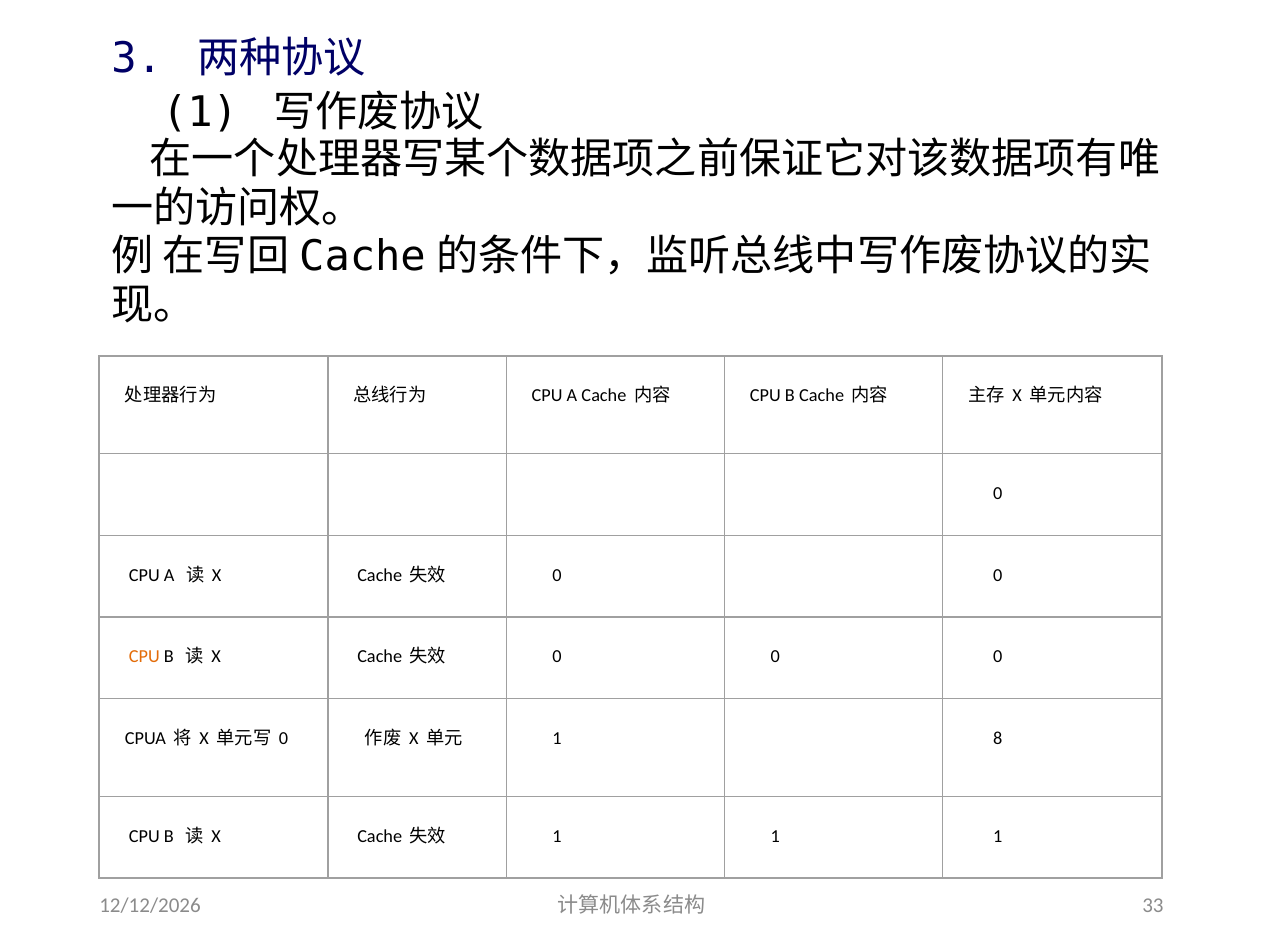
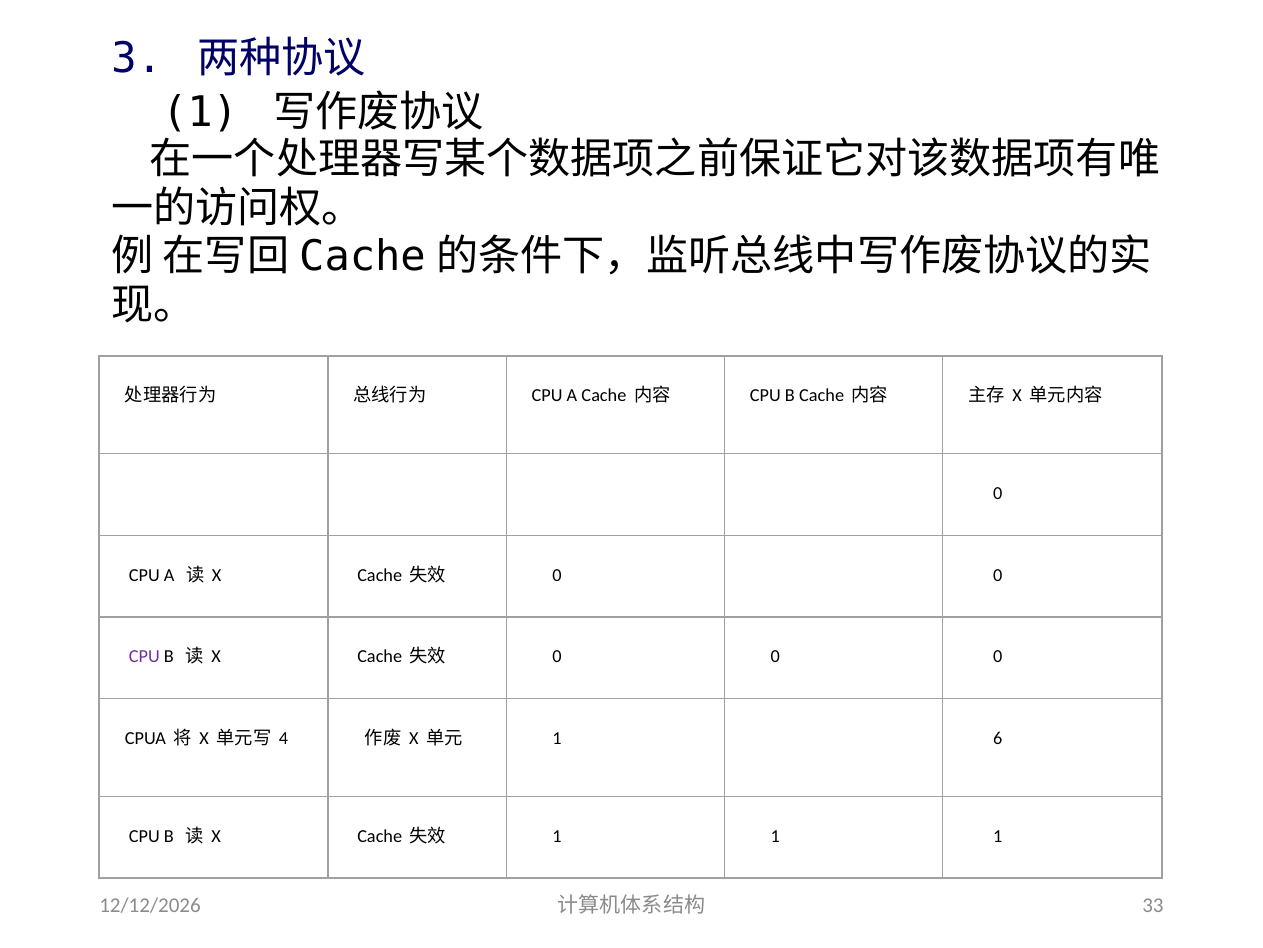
CPU at (144, 656) colour: orange -> purple
0 at (284, 738): 0 -> 4
8: 8 -> 6
